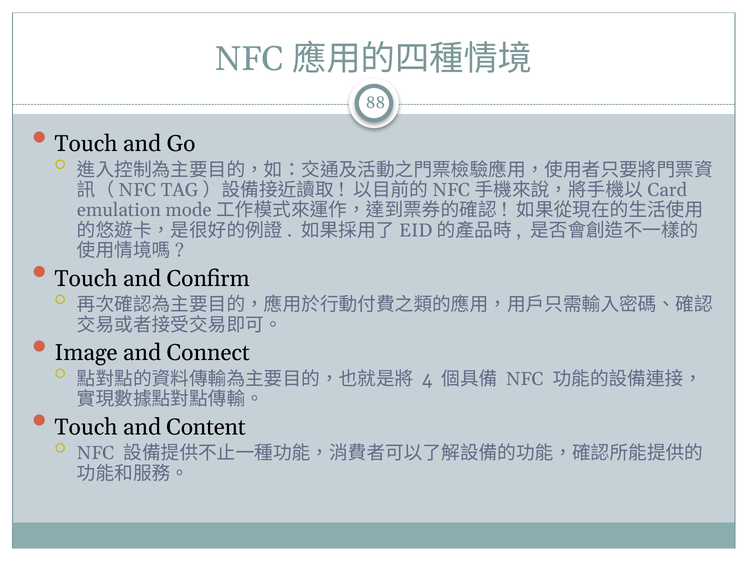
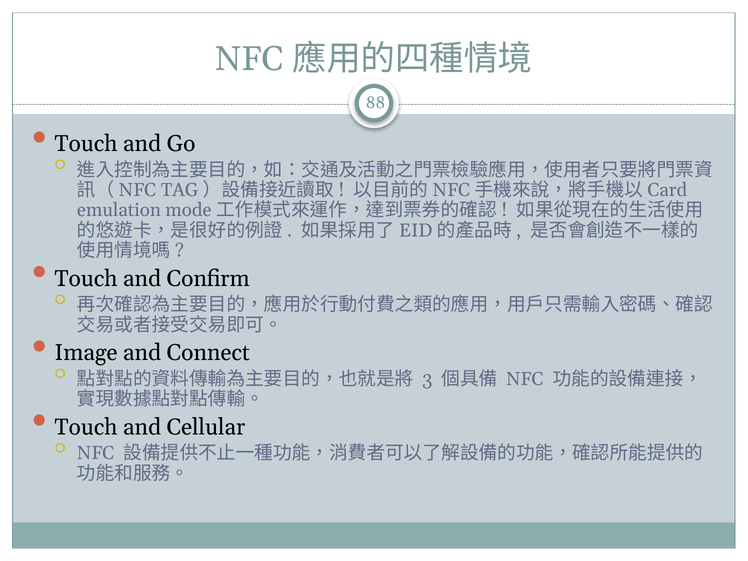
4: 4 -> 3
Content: Content -> Cellular
